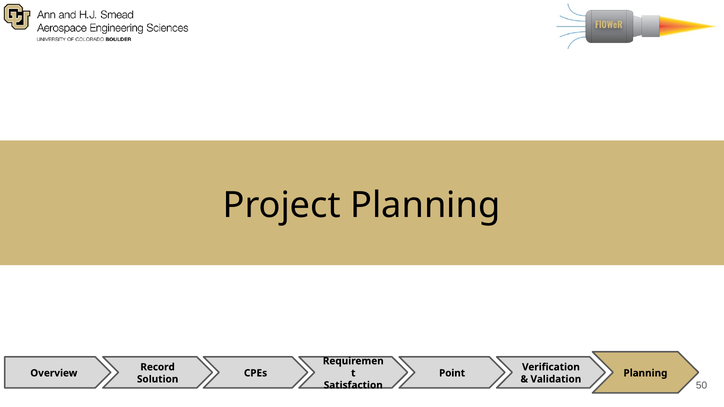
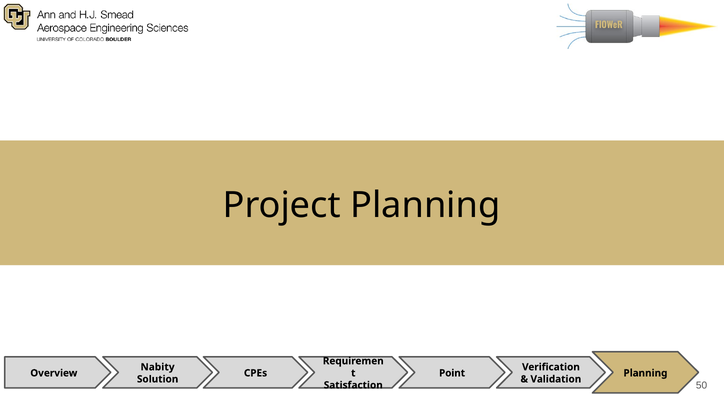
Record: Record -> Nabity
